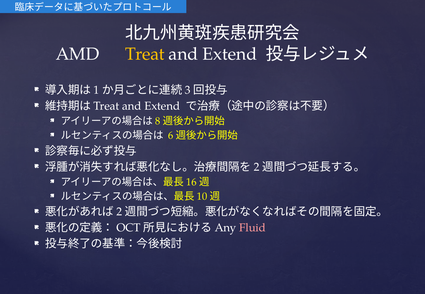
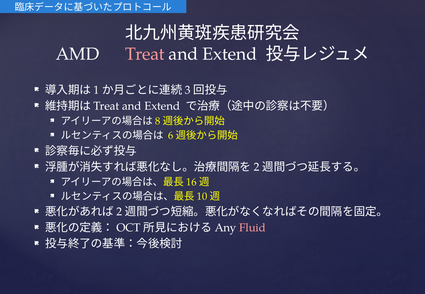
Treat at (145, 54) colour: yellow -> pink
